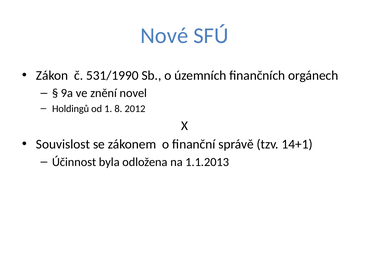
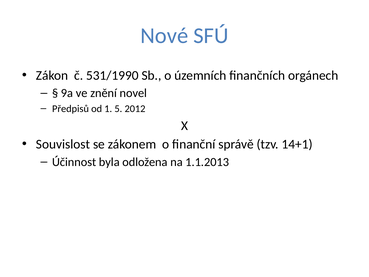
Holdingů: Holdingů -> Předpisů
8: 8 -> 5
